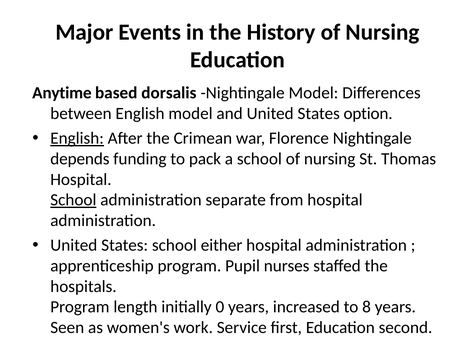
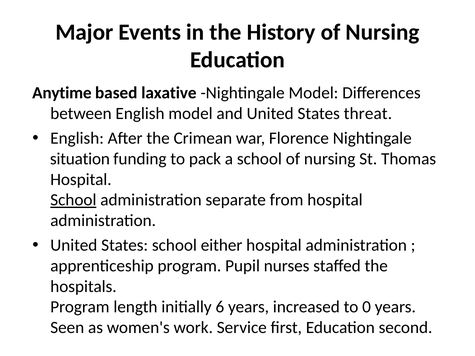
dorsalis: dorsalis -> laxative
option: option -> threat
English at (77, 138) underline: present -> none
depends: depends -> situation
0: 0 -> 6
8: 8 -> 0
